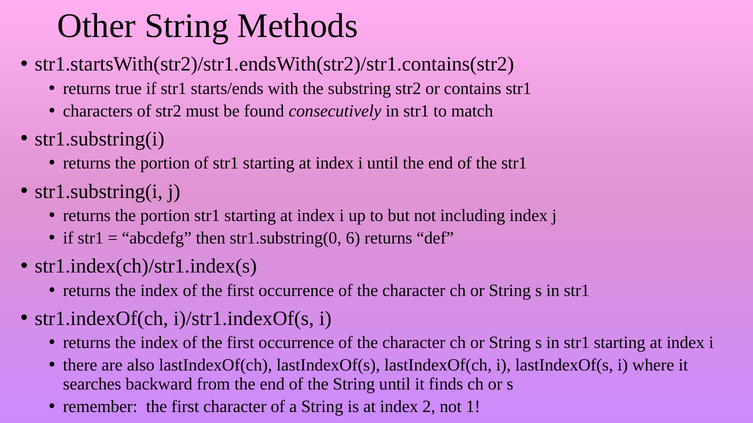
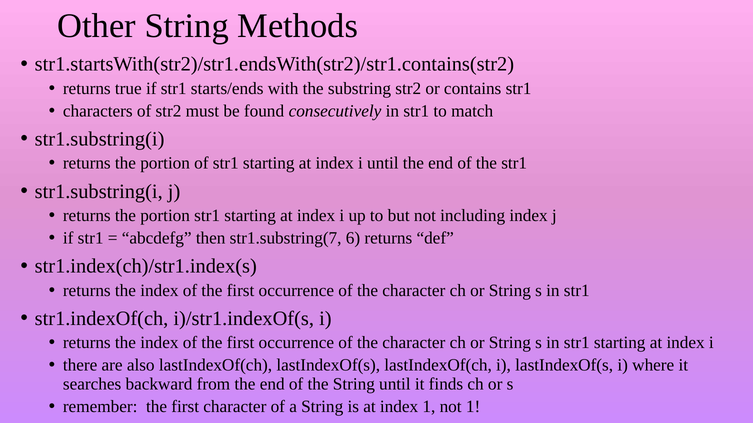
str1.substring(0: str1.substring(0 -> str1.substring(7
index 2: 2 -> 1
